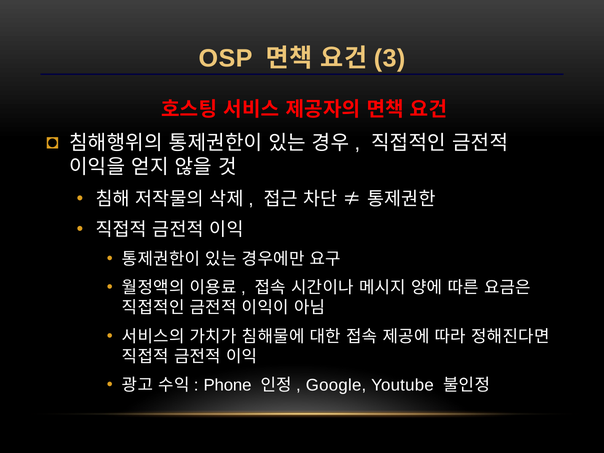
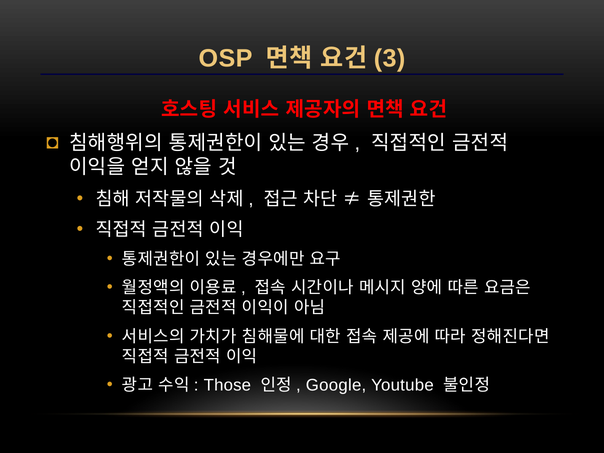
Phone: Phone -> Those
